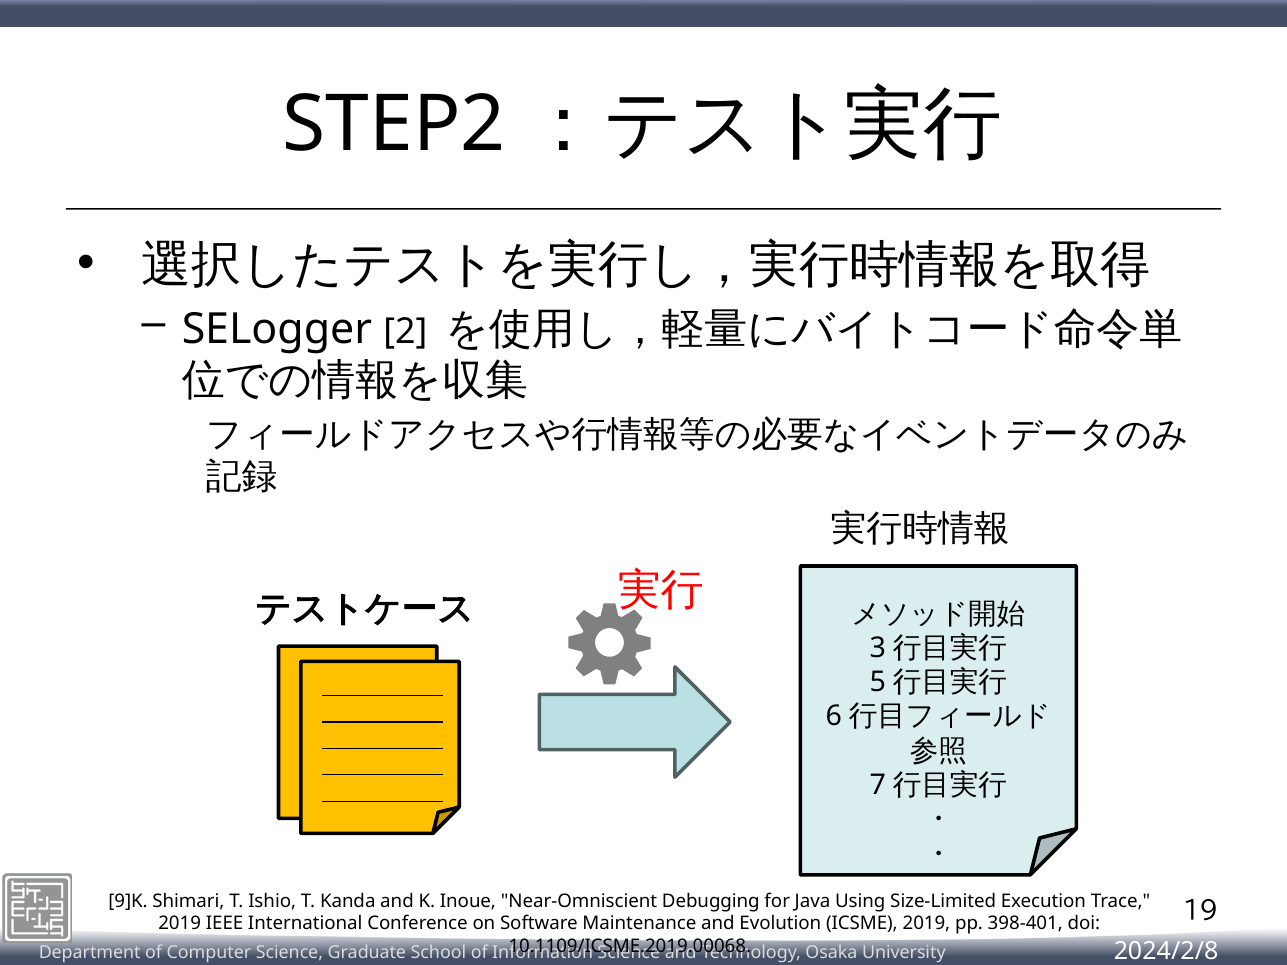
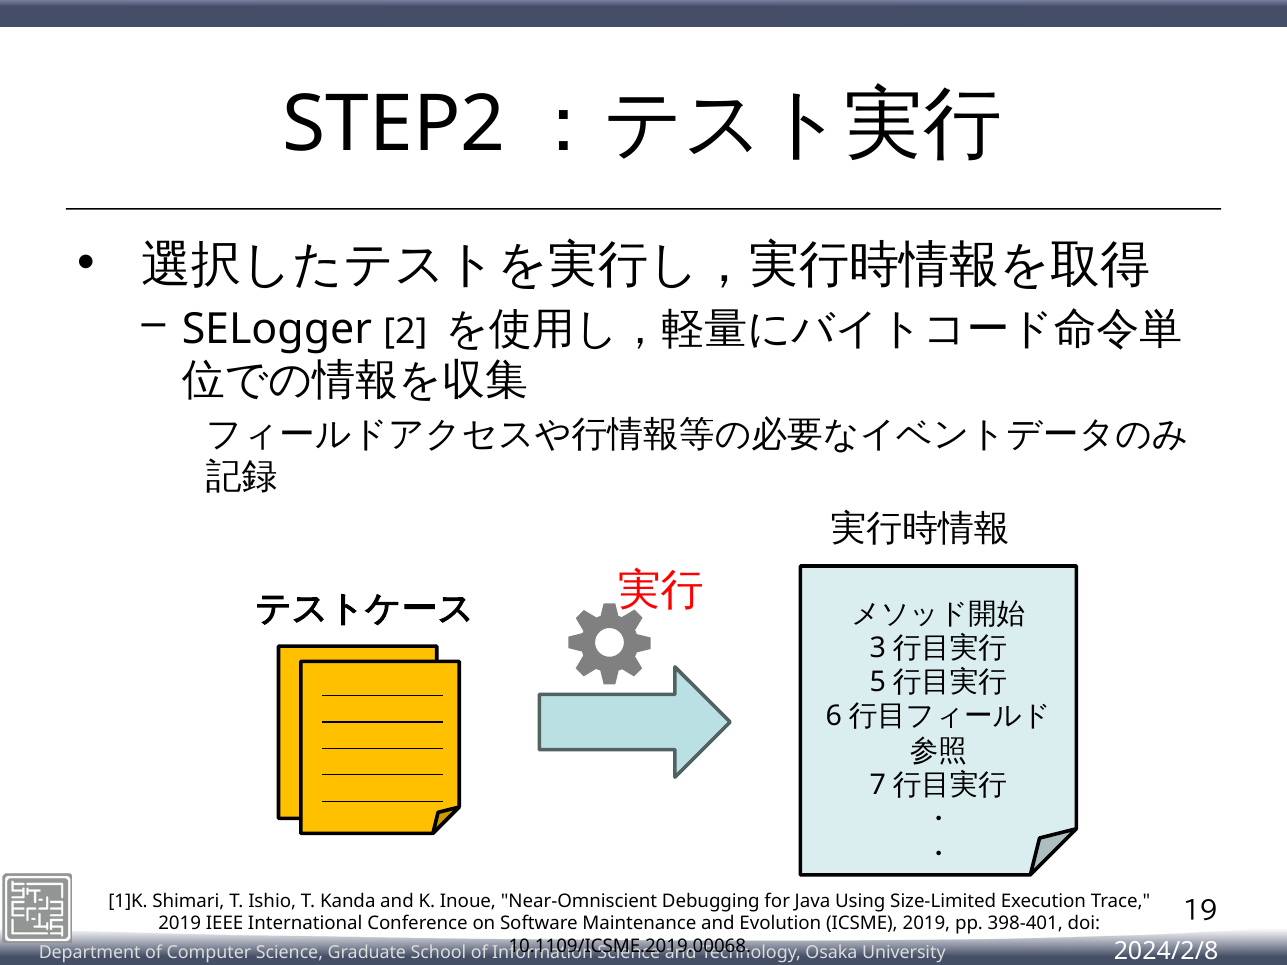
9]K: 9]K -> 1]K
